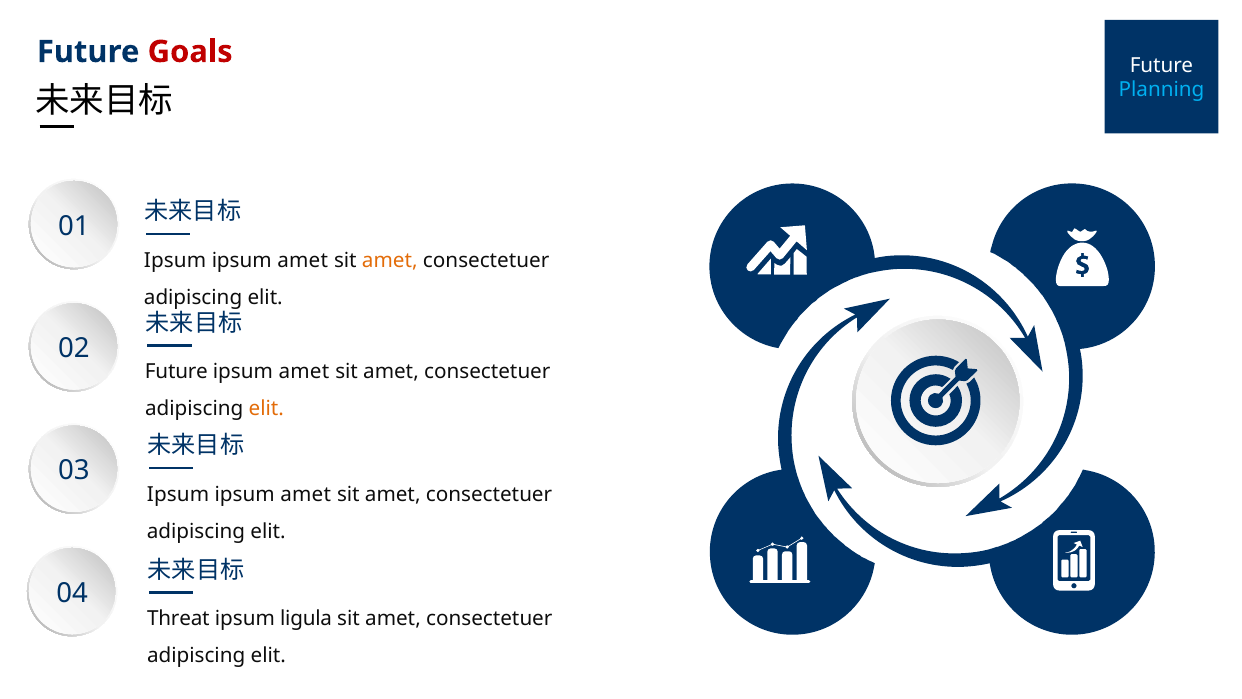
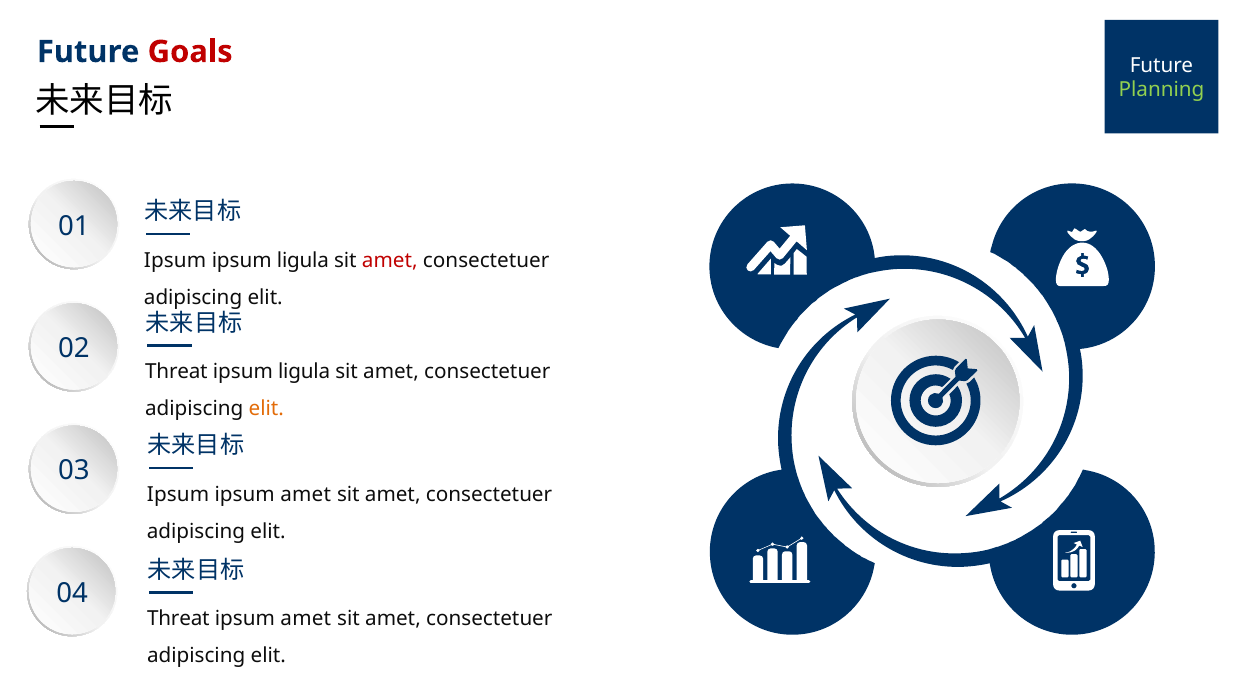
Planning colour: light blue -> light green
amet at (303, 260): amet -> ligula
amet at (390, 260) colour: orange -> red
Future at (176, 372): Future -> Threat
amet at (304, 372): amet -> ligula
ligula at (306, 618): ligula -> amet
